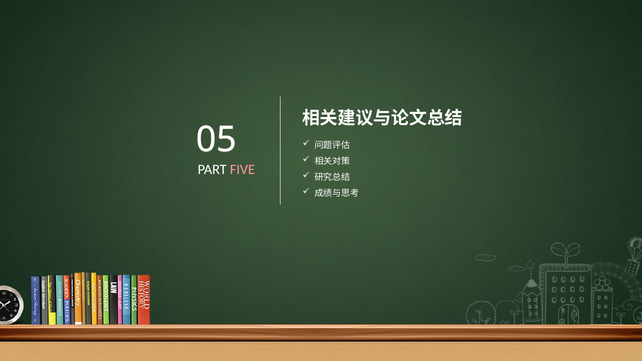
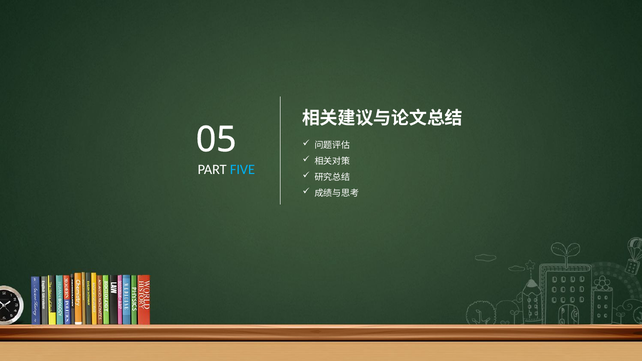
FIVE colour: pink -> light blue
